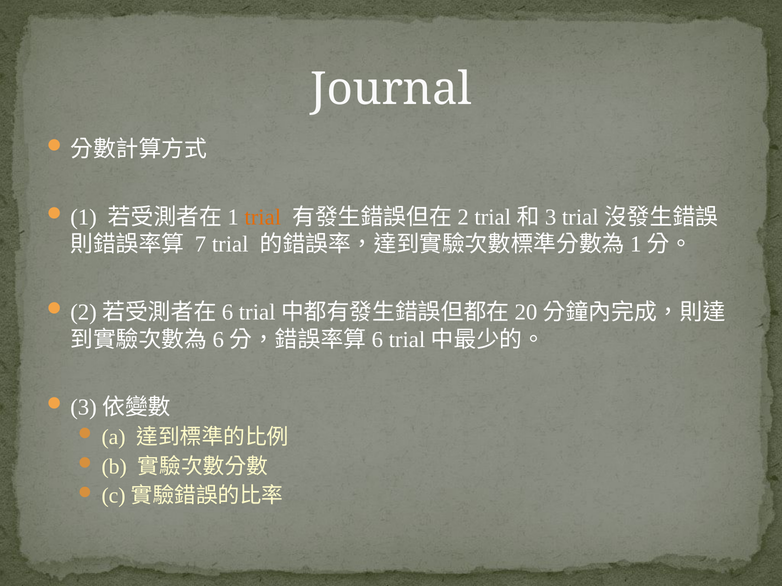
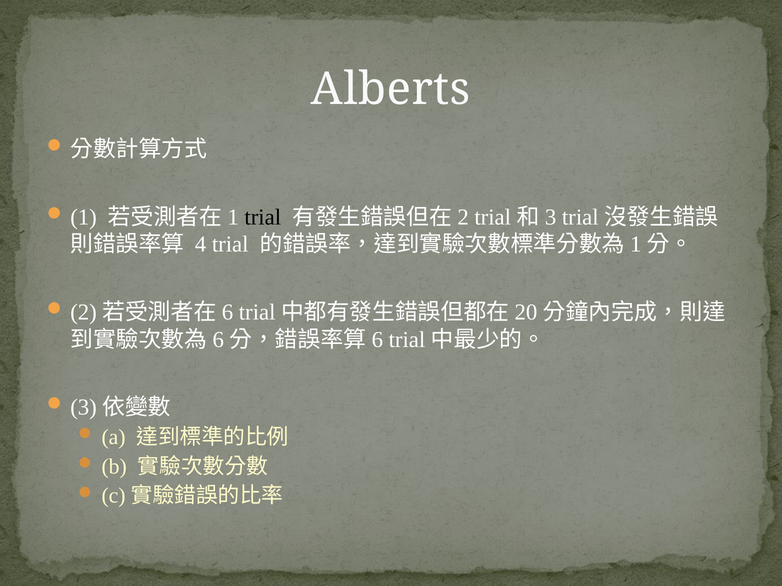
Journal: Journal -> Alberts
trial at (263, 217) colour: orange -> black
7: 7 -> 4
